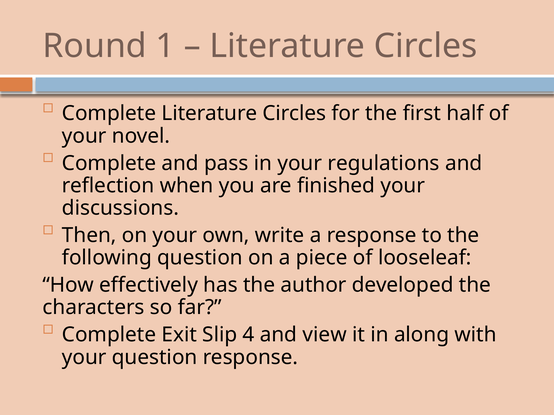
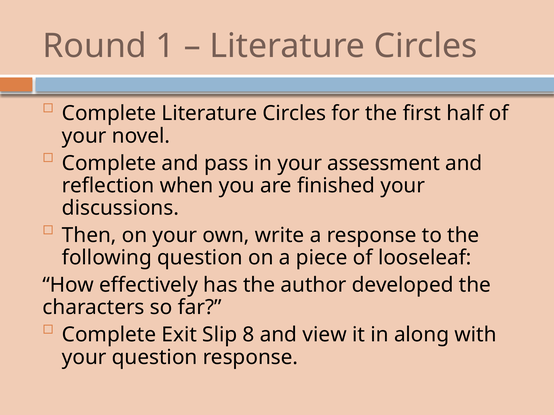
regulations: regulations -> assessment
4: 4 -> 8
